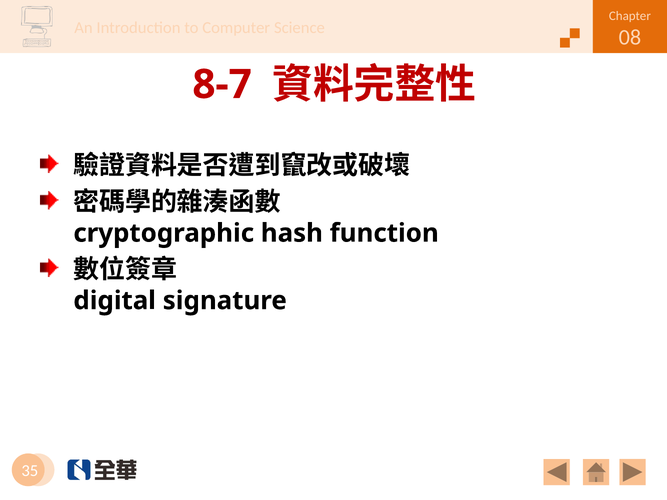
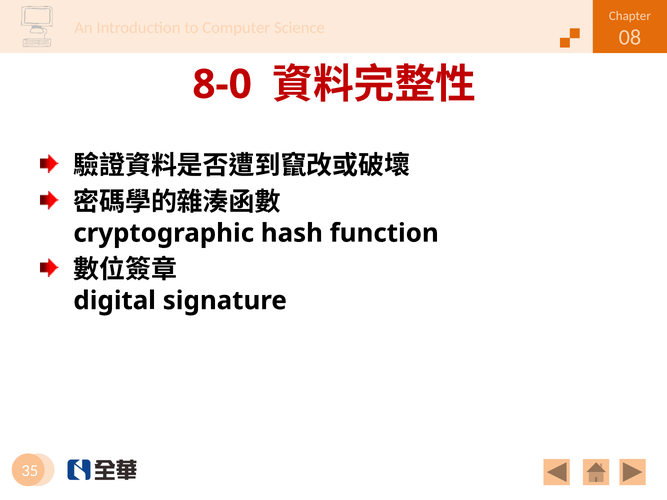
8-7: 8-7 -> 8-0
